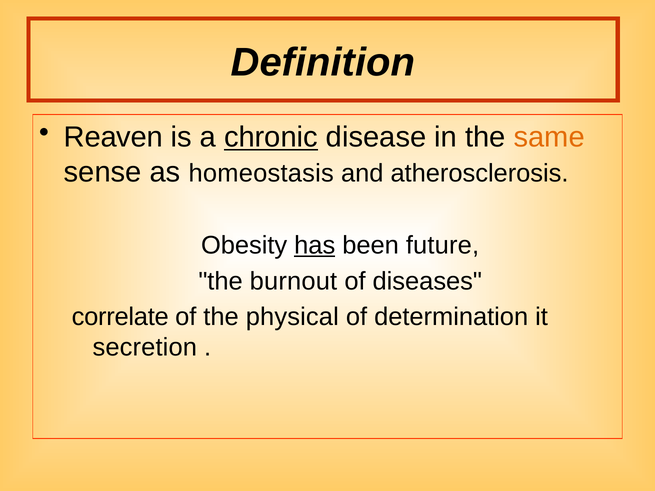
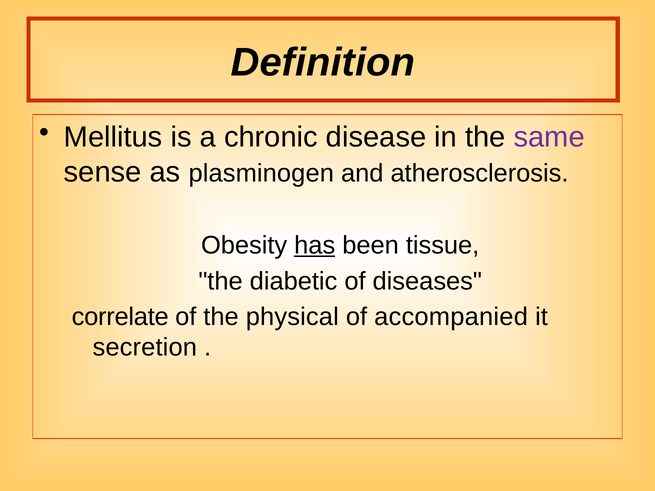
Reaven: Reaven -> Mellitus
chronic underline: present -> none
same colour: orange -> purple
homeostasis: homeostasis -> plasminogen
future: future -> tissue
burnout: burnout -> diabetic
determination: determination -> accompanied
